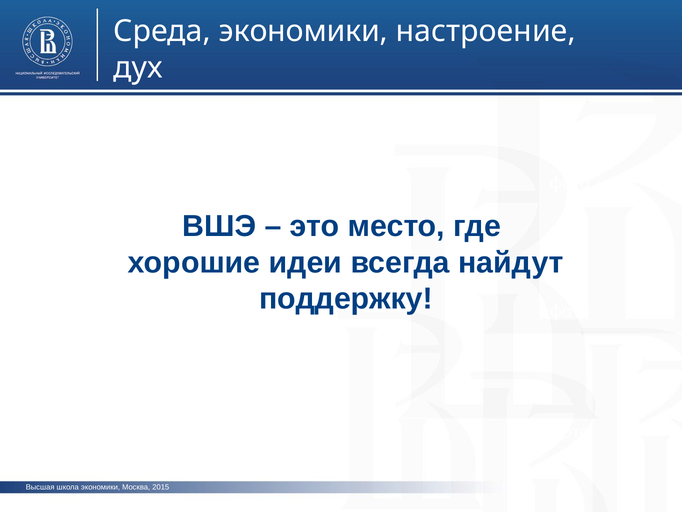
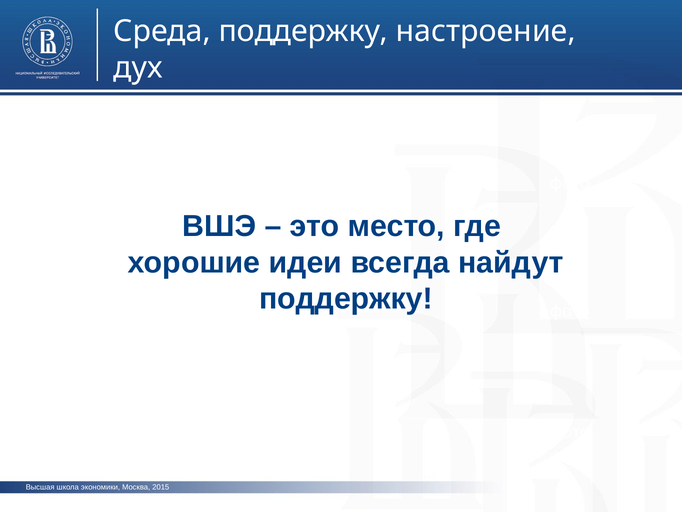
Среда экономики: экономики -> поддержку
